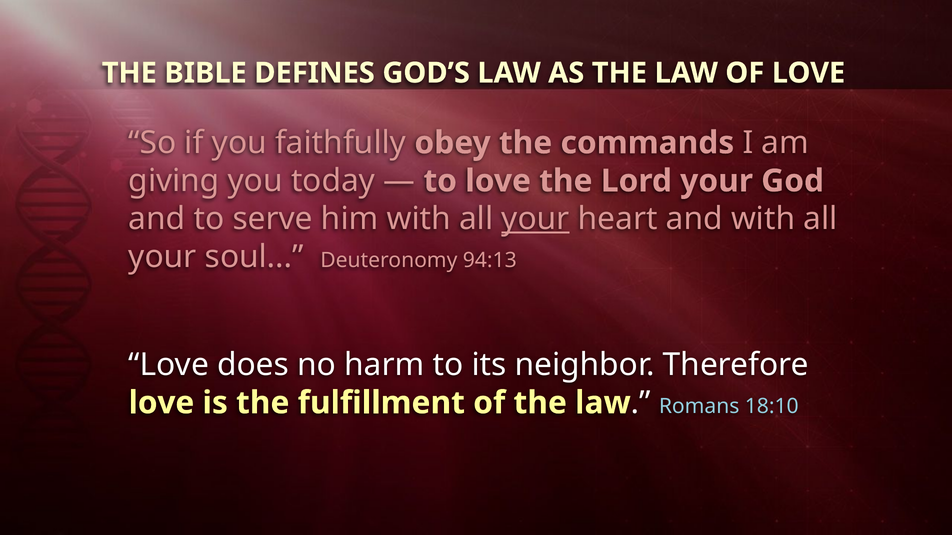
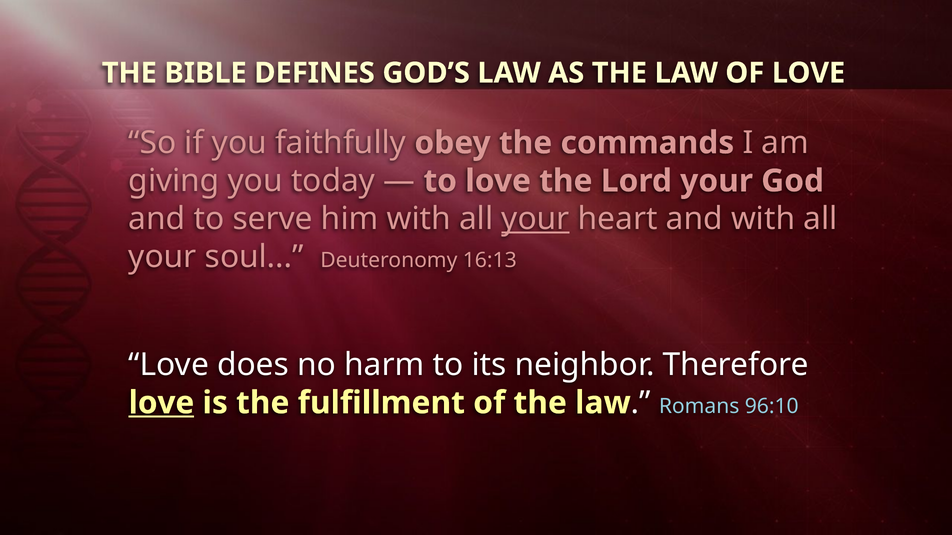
94:13: 94:13 -> 16:13
love at (161, 403) underline: none -> present
18:10: 18:10 -> 96:10
